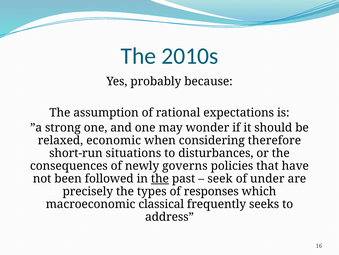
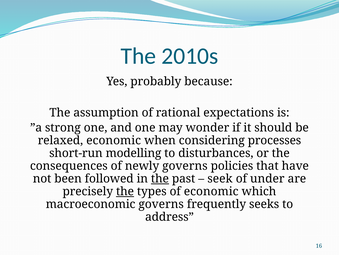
therefore: therefore -> processes
situations: situations -> modelling
the at (125, 191) underline: none -> present
of responses: responses -> economic
macroeconomic classical: classical -> governs
